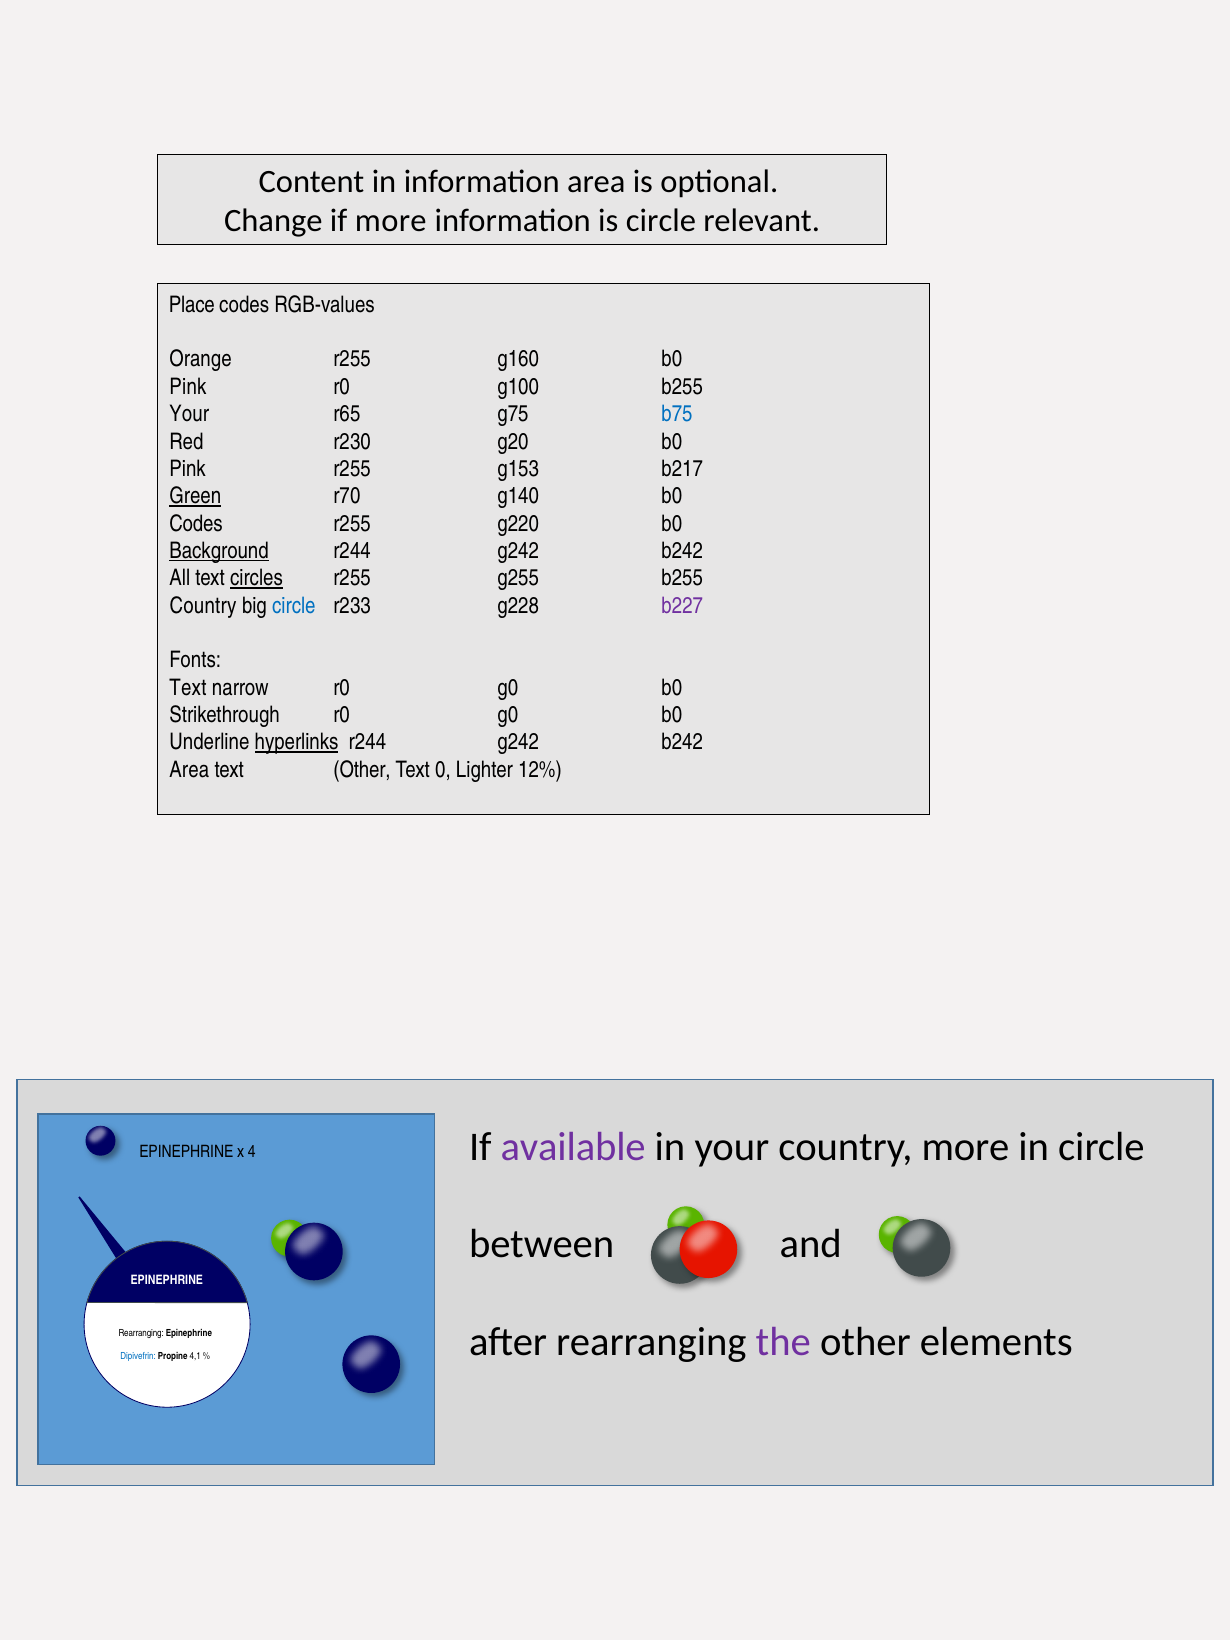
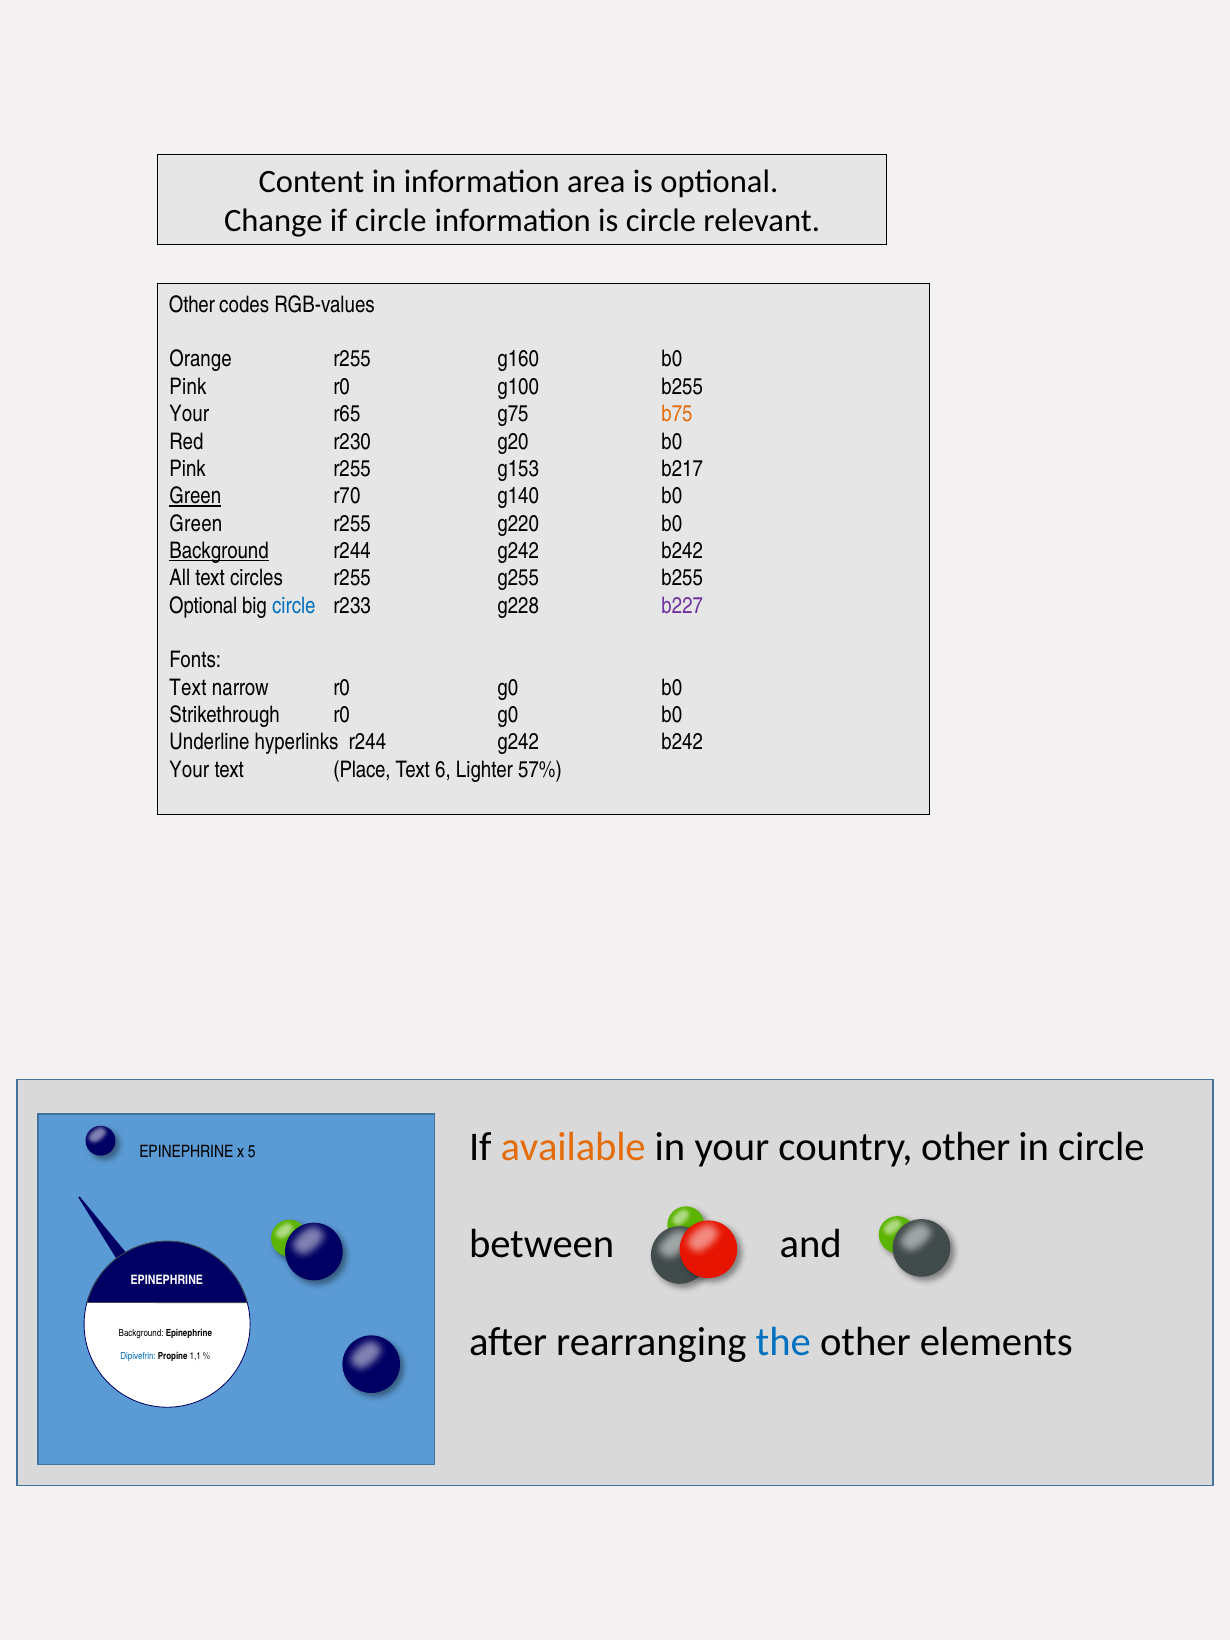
if more: more -> circle
Place at (192, 305): Place -> Other
b75 colour: blue -> orange
Codes at (196, 524): Codes -> Green
circles underline: present -> none
Country at (203, 606): Country -> Optional
hyperlinks underline: present -> none
Area at (189, 770): Area -> Your
text Other: Other -> Place
0: 0 -> 6
12%: 12% -> 57%
available colour: purple -> orange
country more: more -> other
4: 4 -> 5
the colour: purple -> blue
Rearranging at (141, 1333): Rearranging -> Background
4,1: 4,1 -> 1,1
